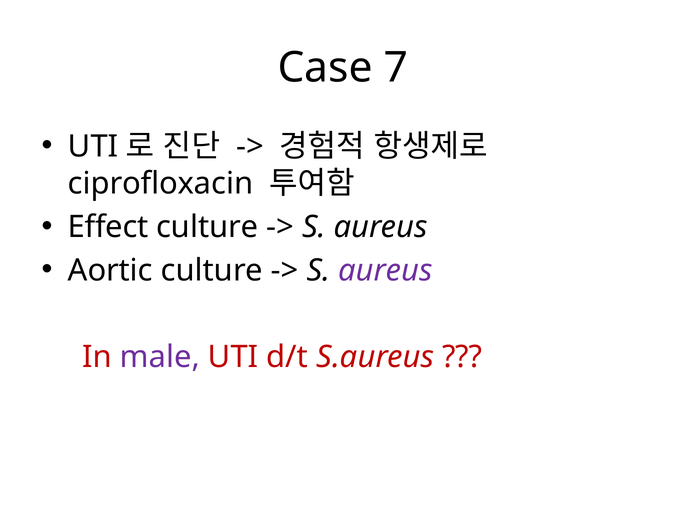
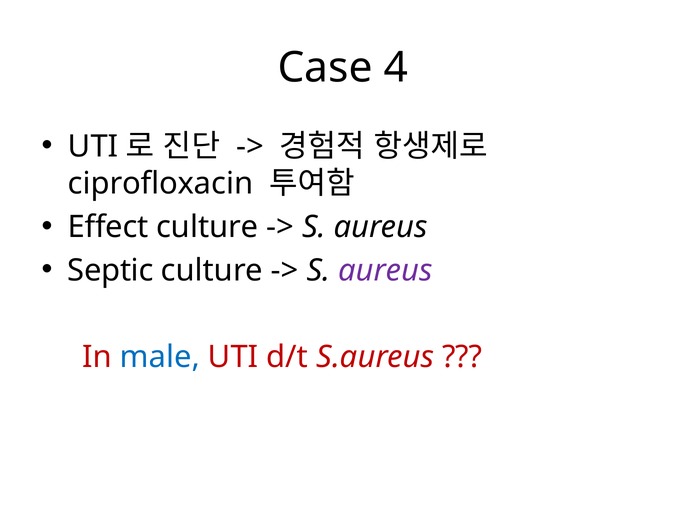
7: 7 -> 4
Aortic: Aortic -> Septic
male colour: purple -> blue
